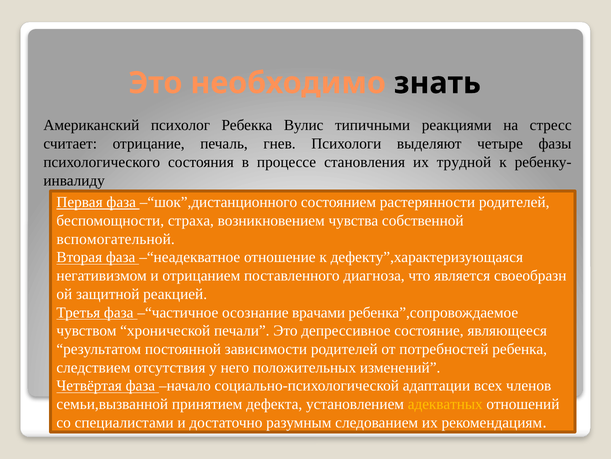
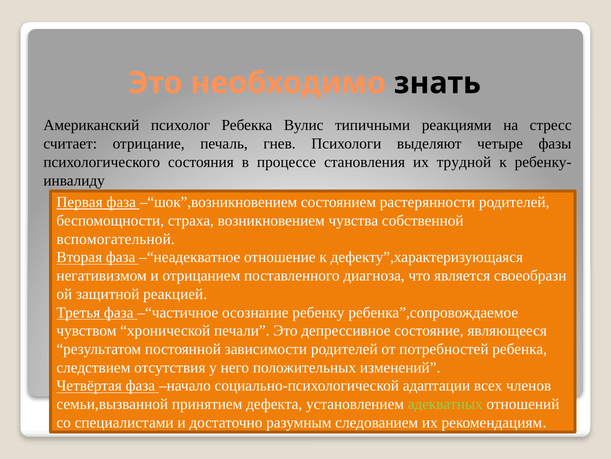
–“шок”,дистанционного: –“шок”,дистанционного -> –“шок”,возникновением
врачами: врачами -> ребенку
адекватных colour: yellow -> light green
